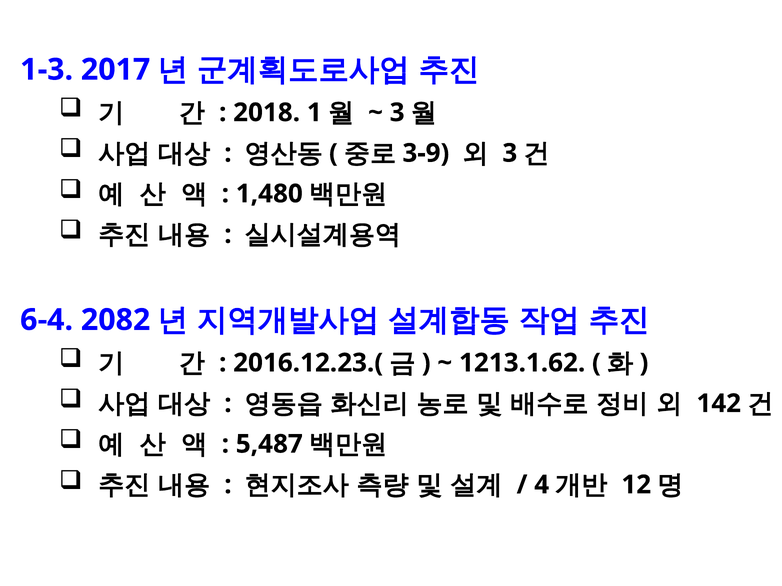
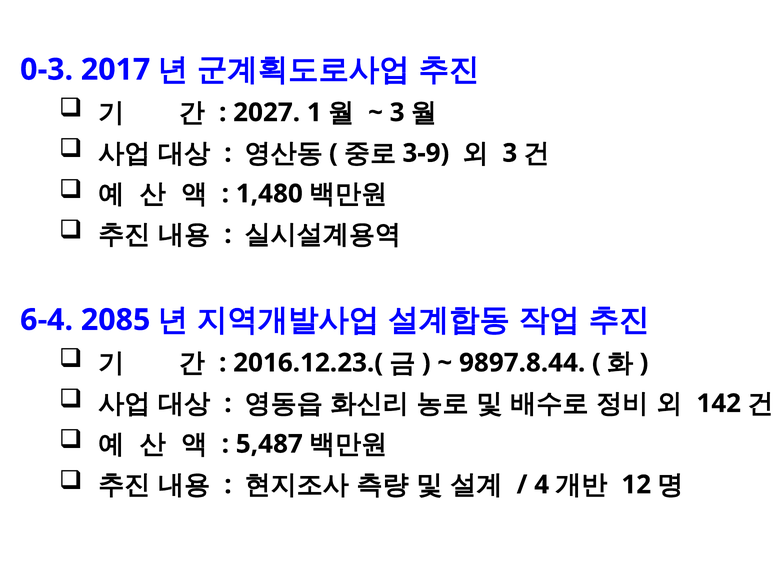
1-3: 1-3 -> 0-3
2018: 2018 -> 2027
2082: 2082 -> 2085
1213.1.62: 1213.1.62 -> 9897.8.44
